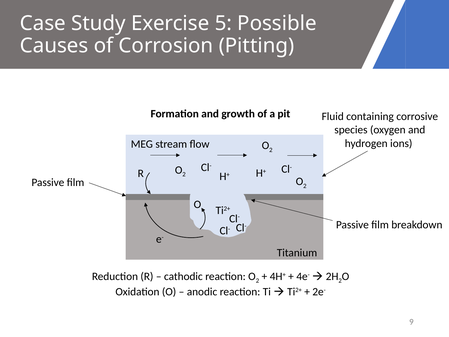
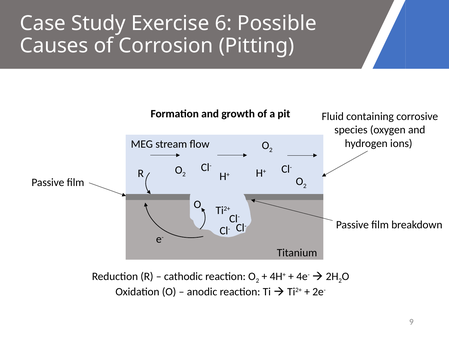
5: 5 -> 6
